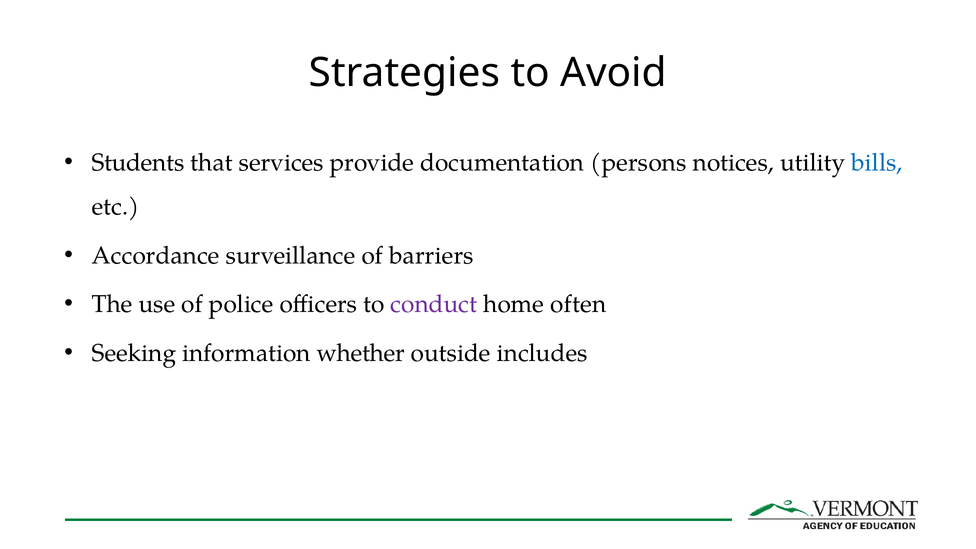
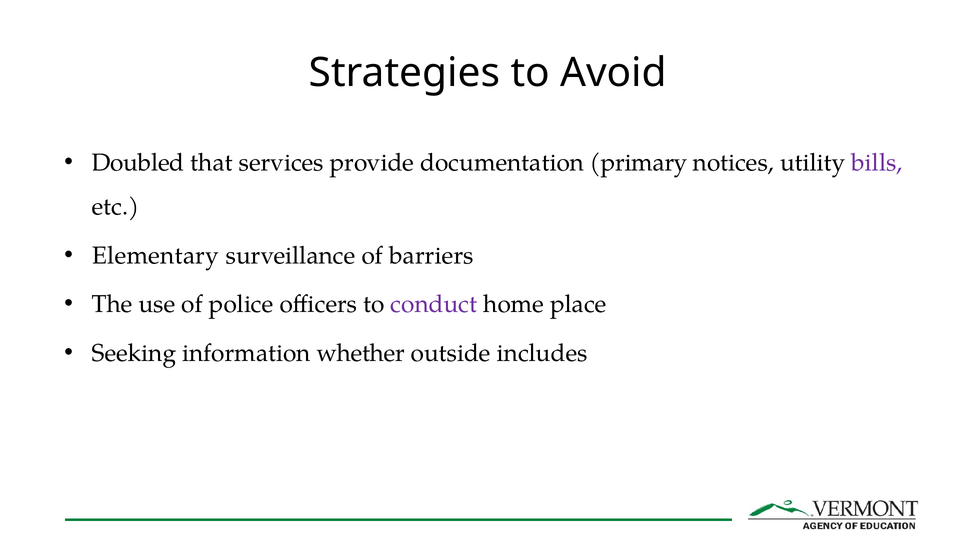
Students: Students -> Doubled
persons: persons -> primary
bills colour: blue -> purple
Accordance: Accordance -> Elementary
often: often -> place
